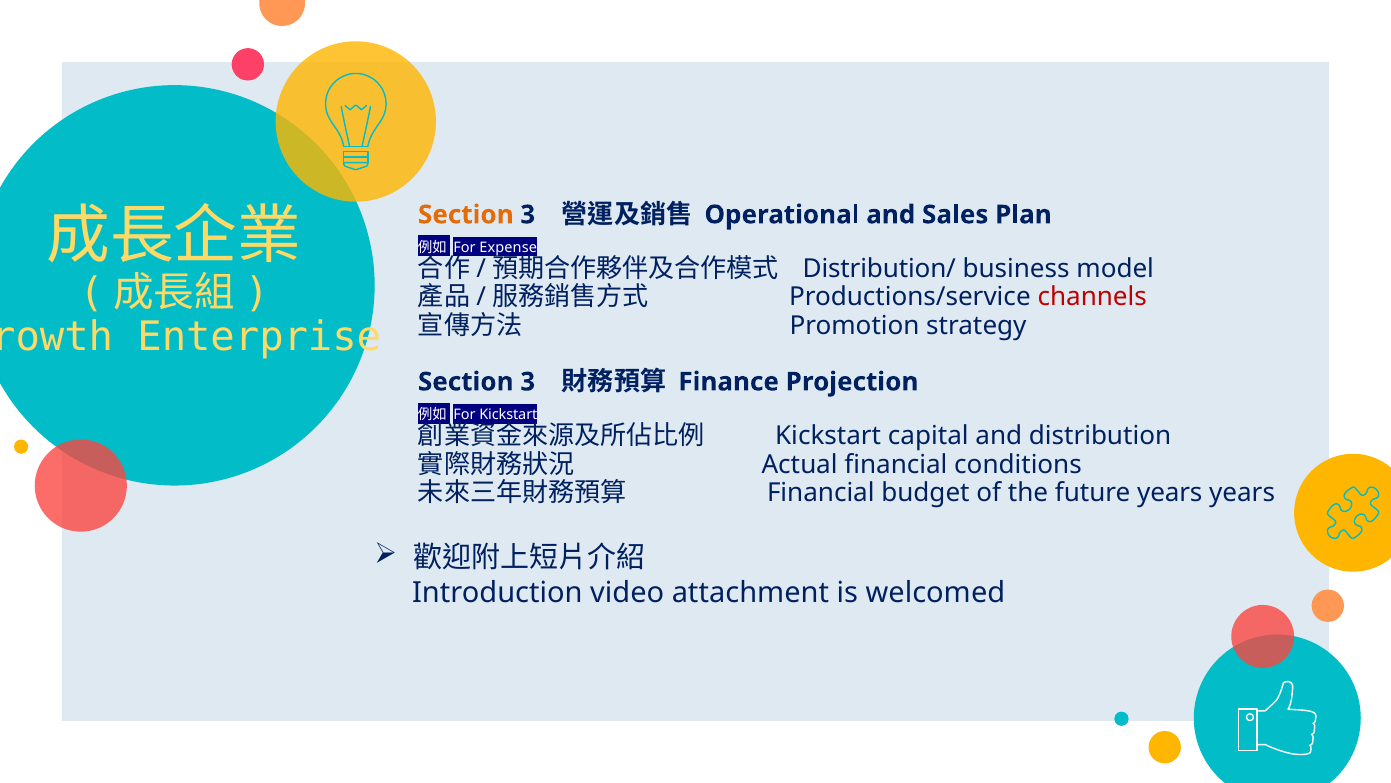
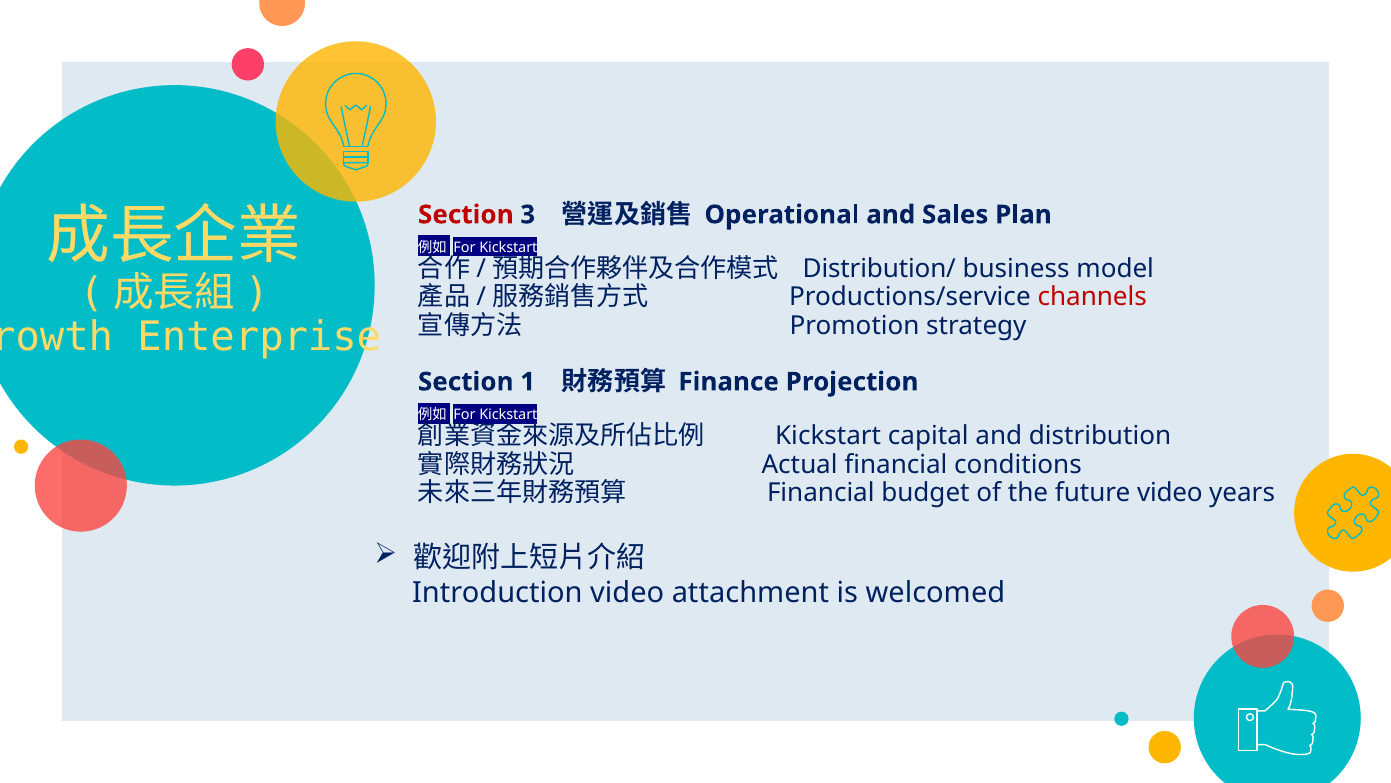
Section at (466, 215) colour: orange -> red
Expense at (508, 247): Expense -> Kickstart
3 at (528, 382): 3 -> 1
future years: years -> video
